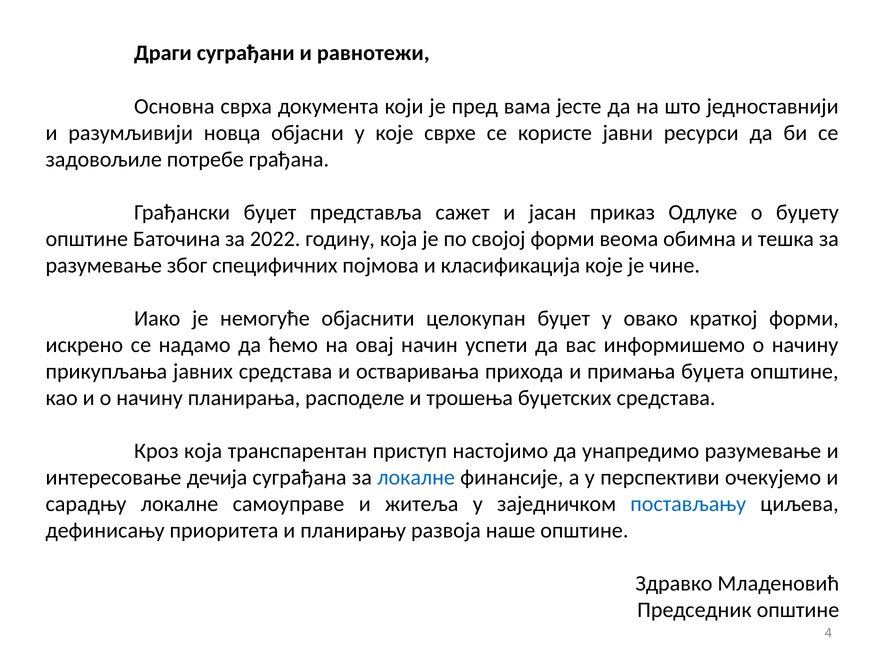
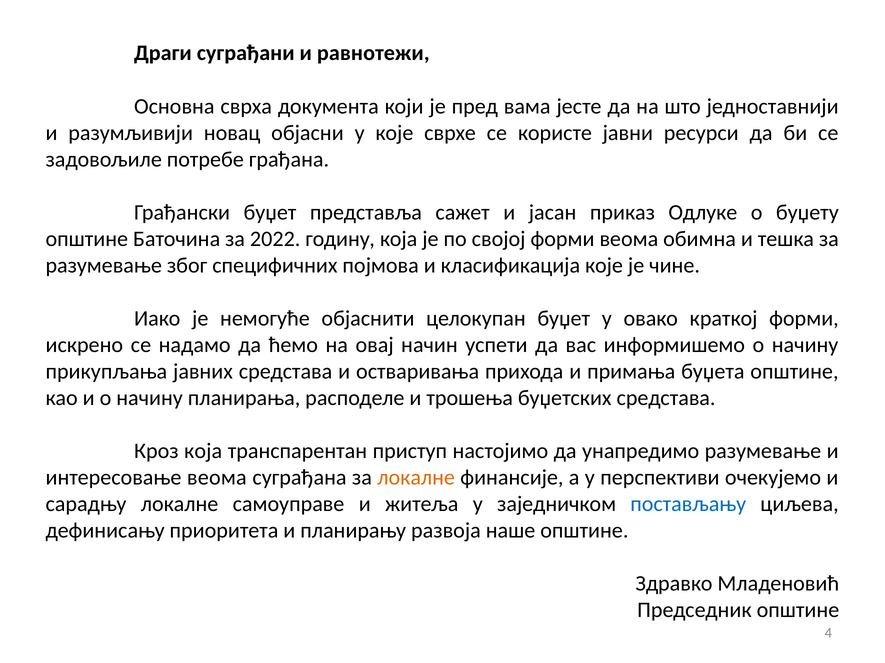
новца: новца -> новац
интересовање дечија: дечија -> веома
локалне at (416, 478) colour: blue -> orange
